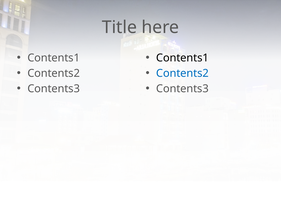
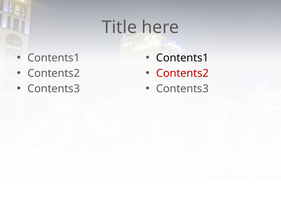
Contents2 at (182, 73) colour: blue -> red
